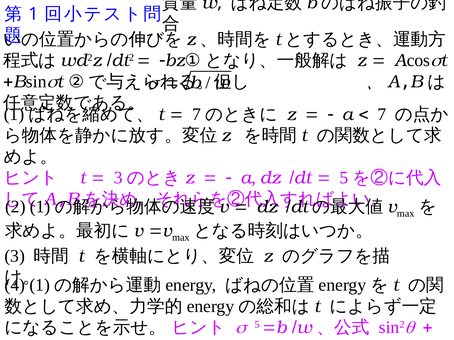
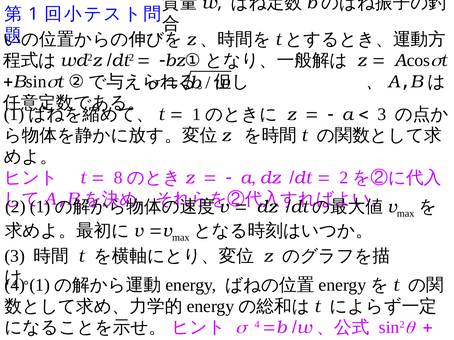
7 at (197, 114): 7 -> 1
7 at (382, 114): 7 -> 3
3 at (118, 178): 3 -> 8
5 at (344, 178): 5 -> 2
s 5: 5 -> 4
